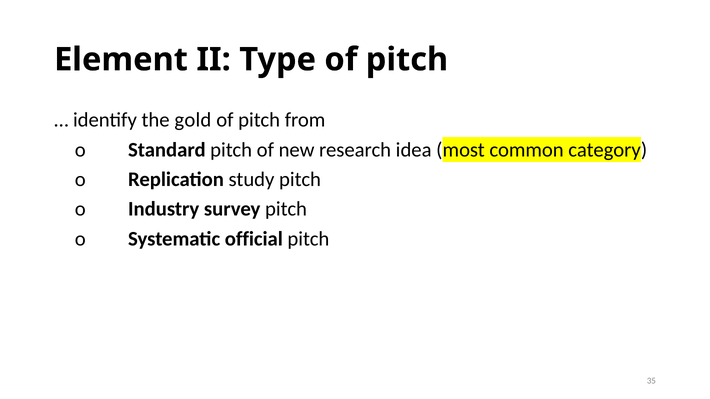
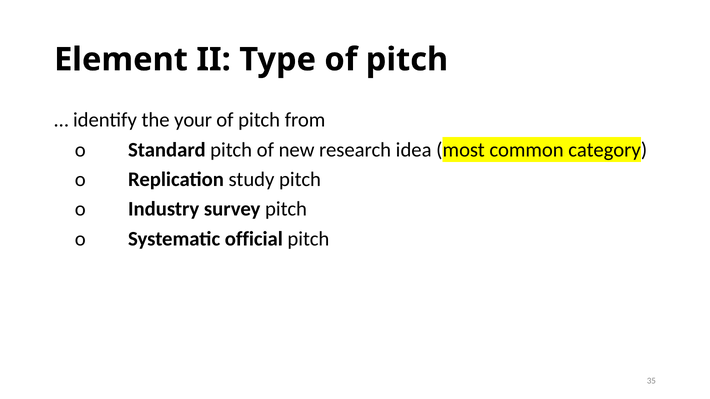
gold: gold -> your
